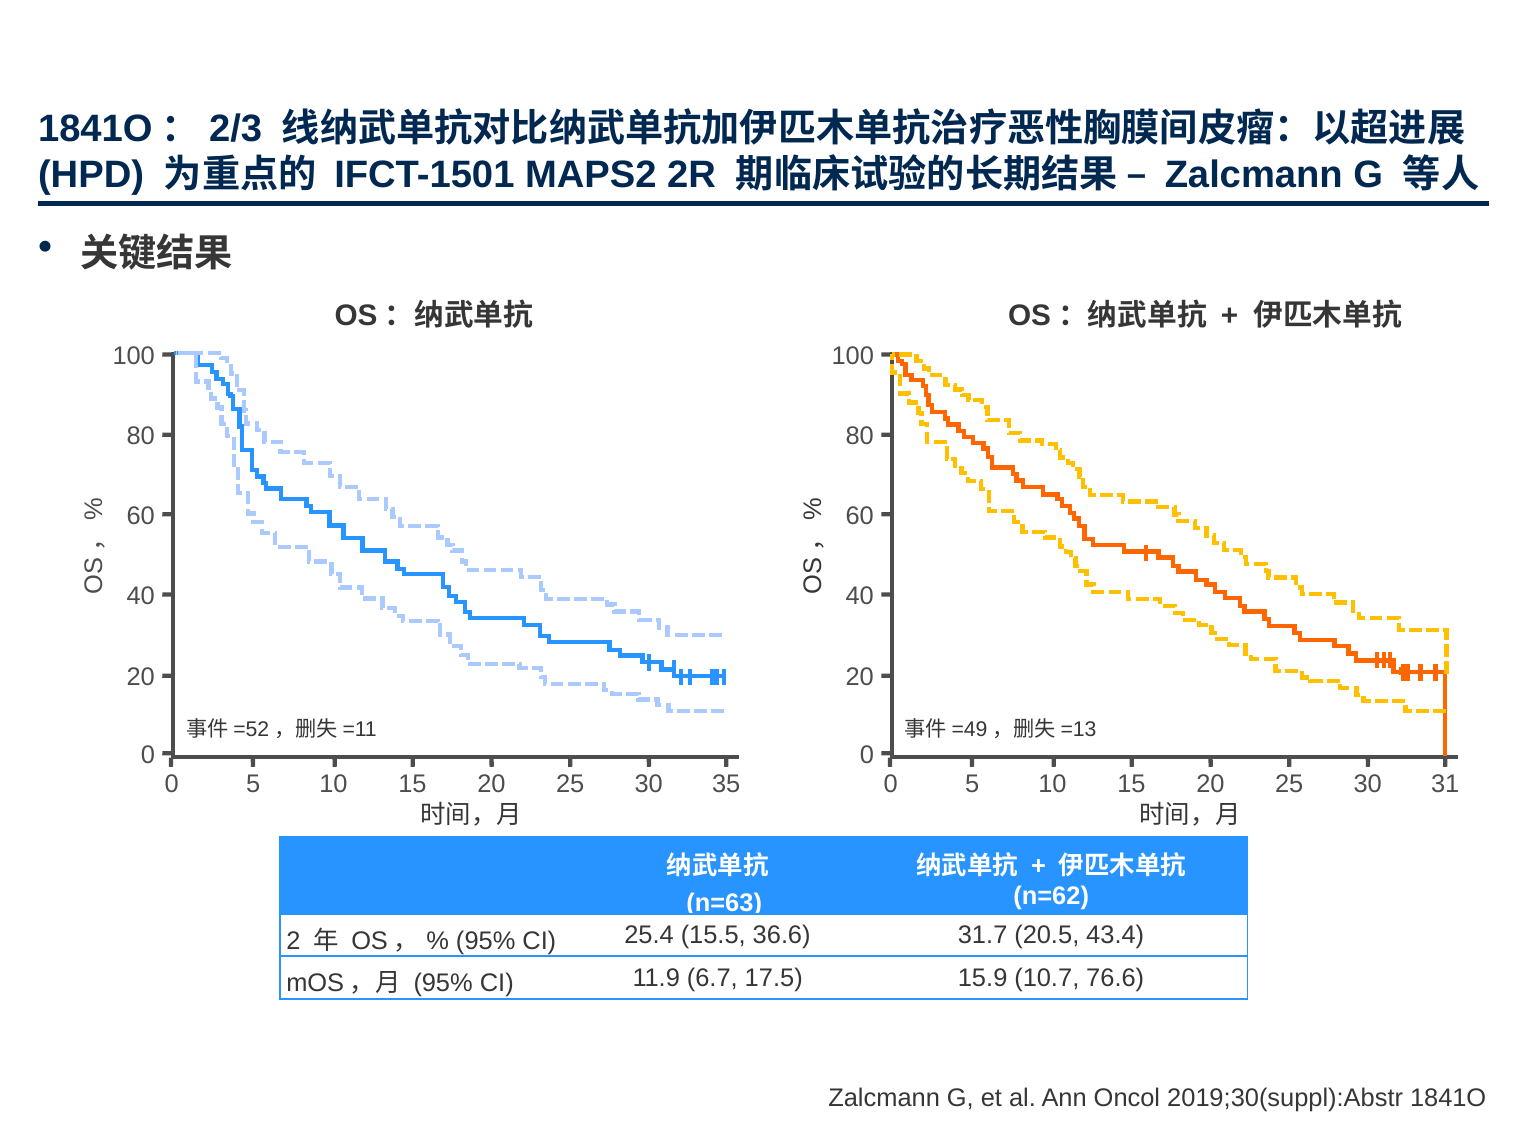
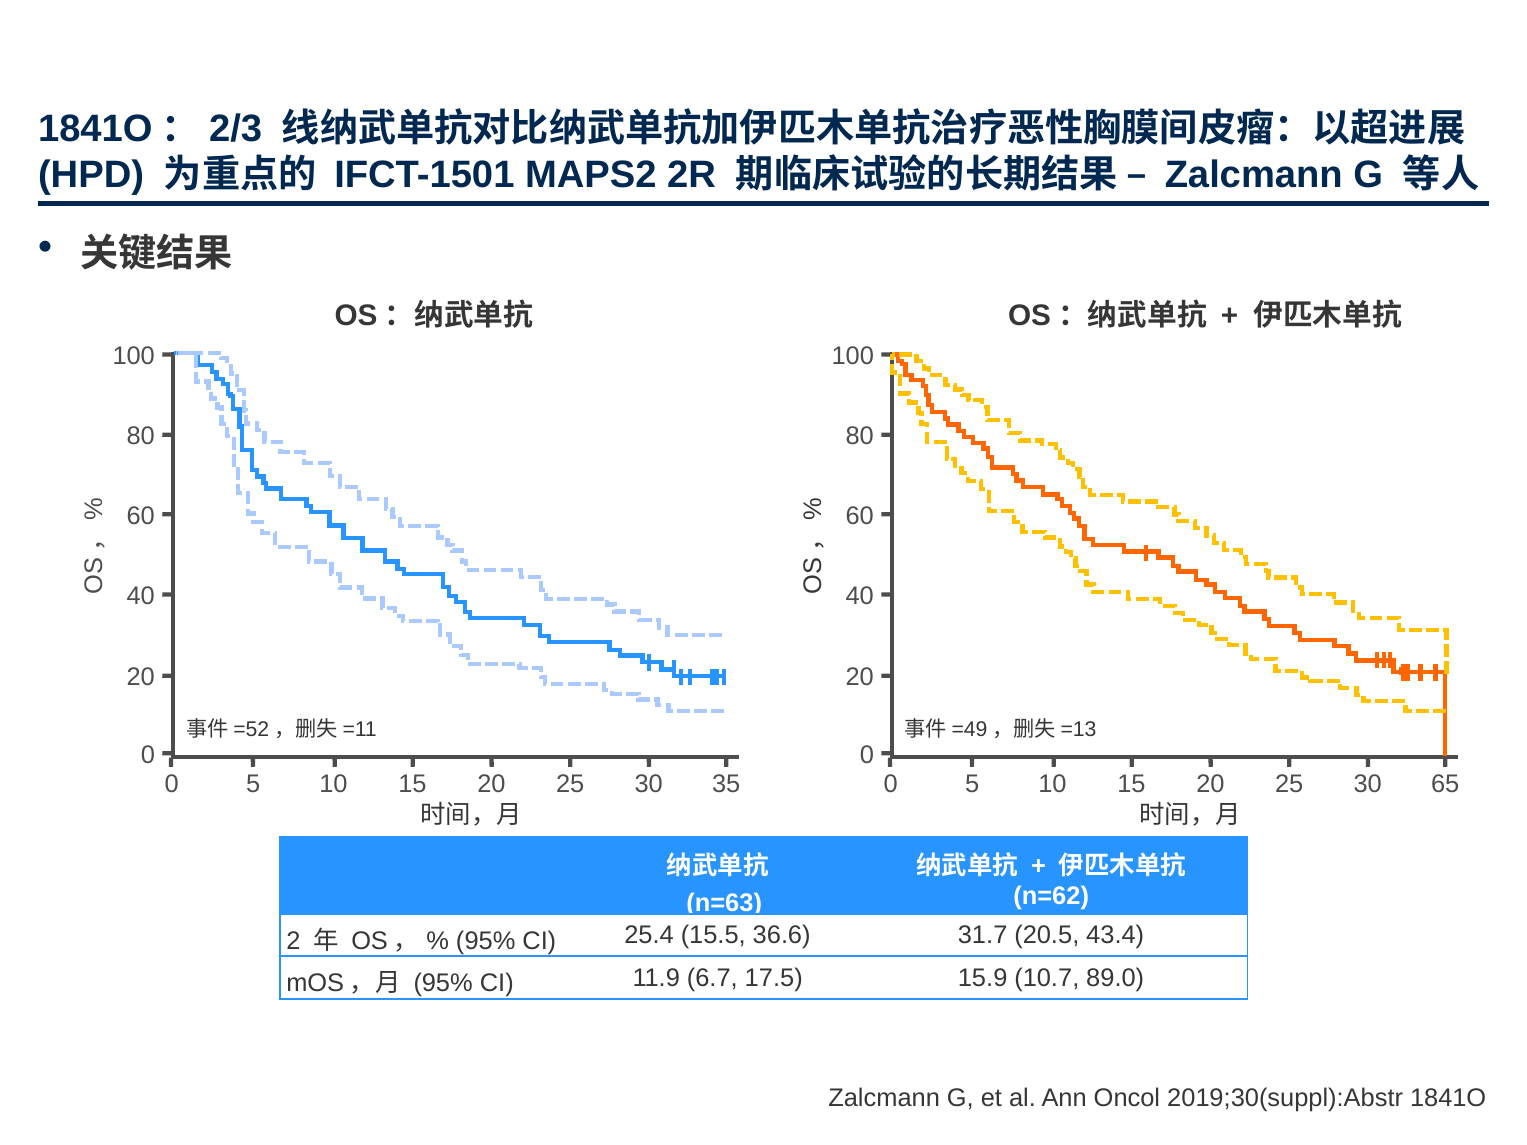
31: 31 -> 65
76.6: 76.6 -> 89.0
